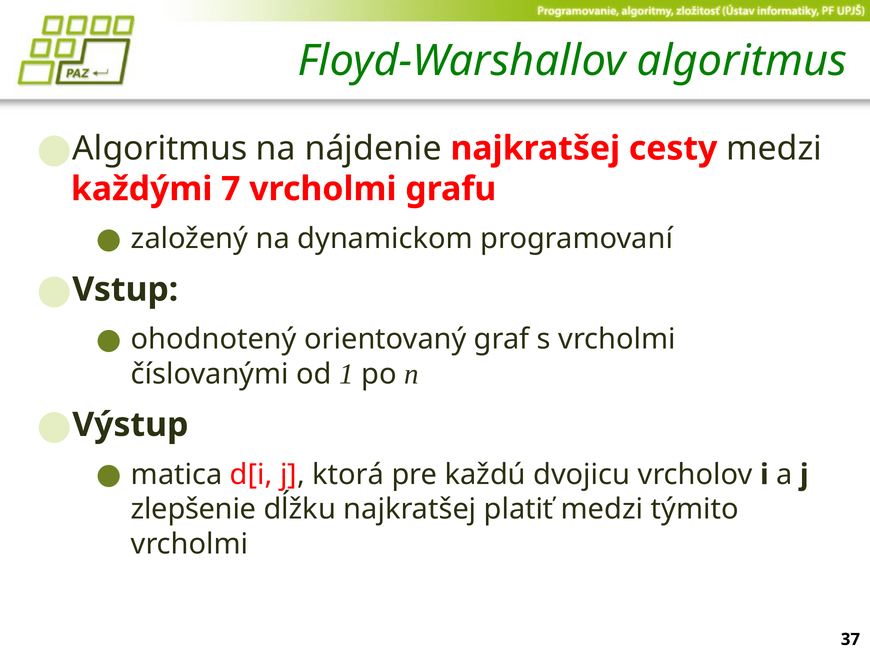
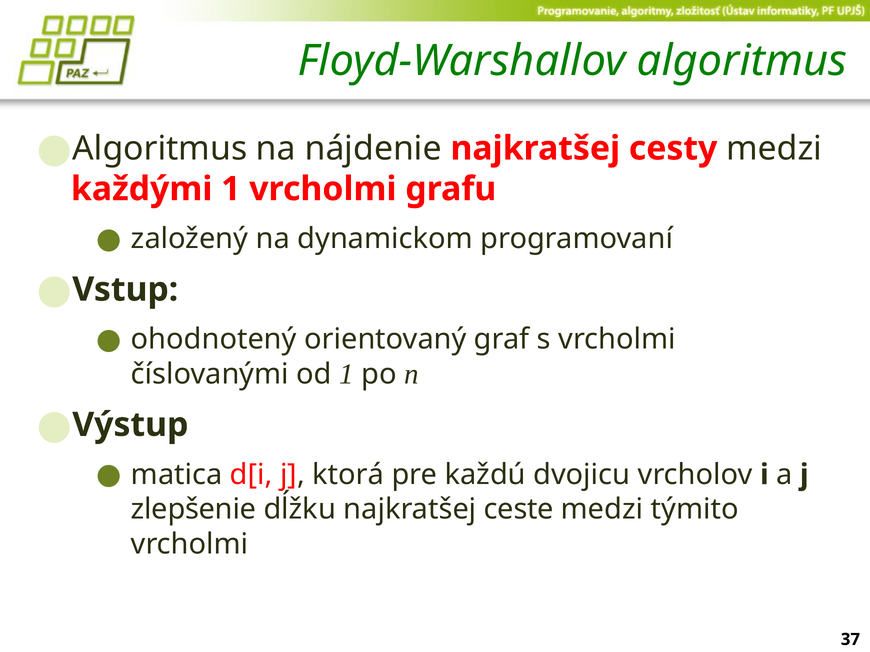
každými 7: 7 -> 1
platiť: platiť -> ceste
